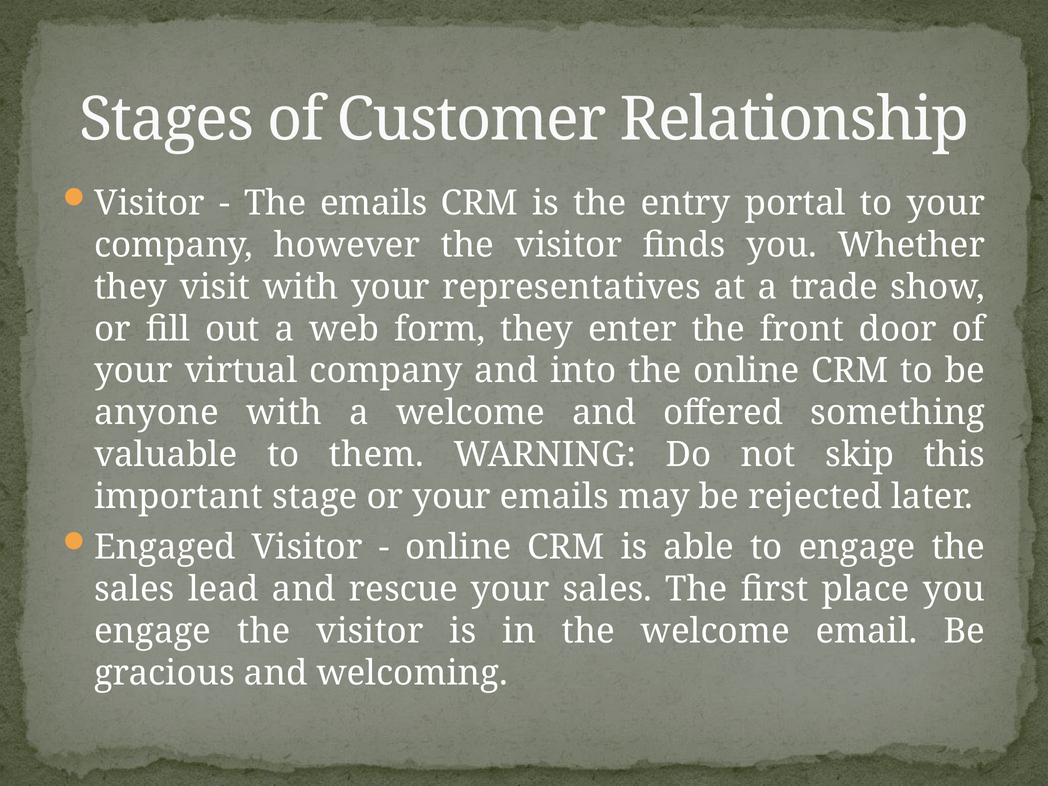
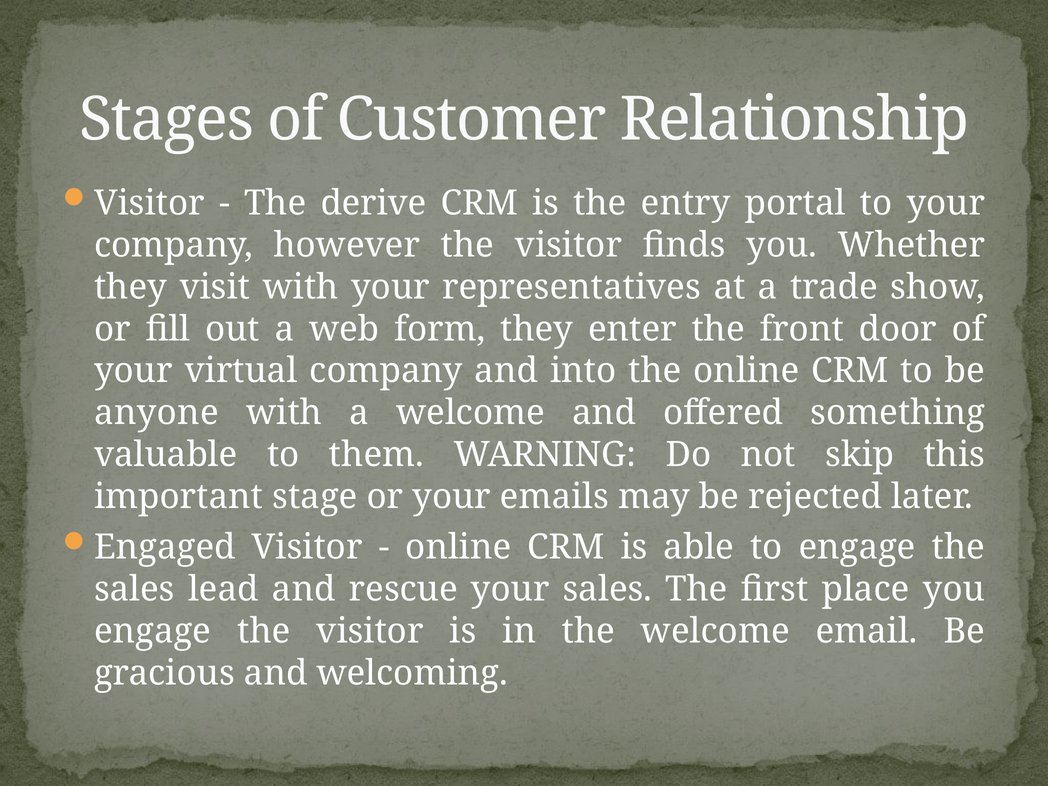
The emails: emails -> derive
